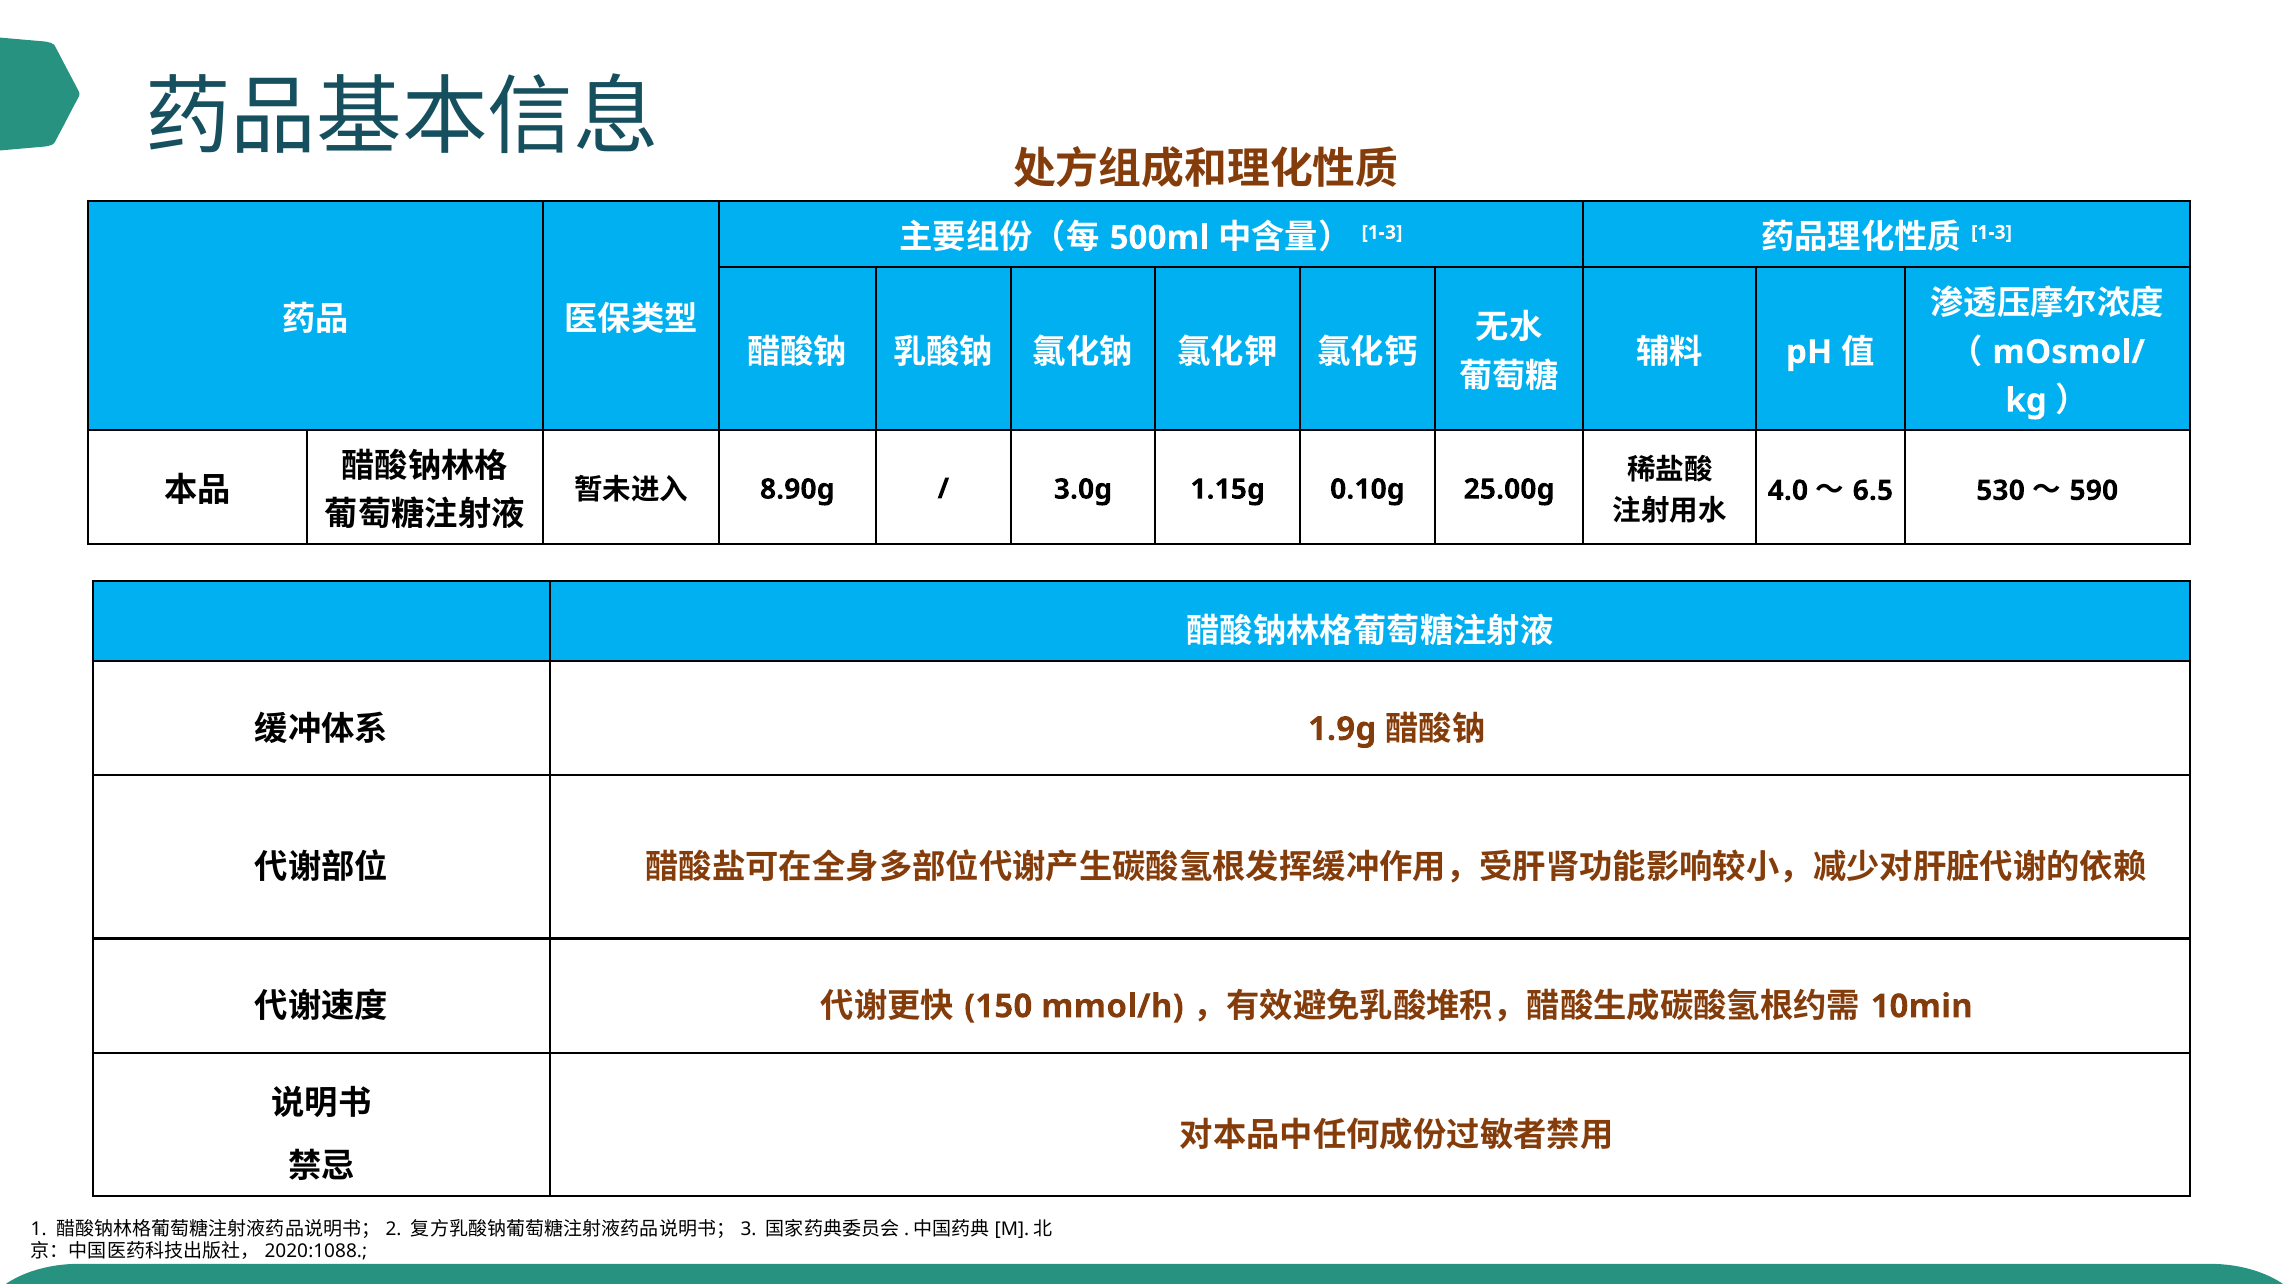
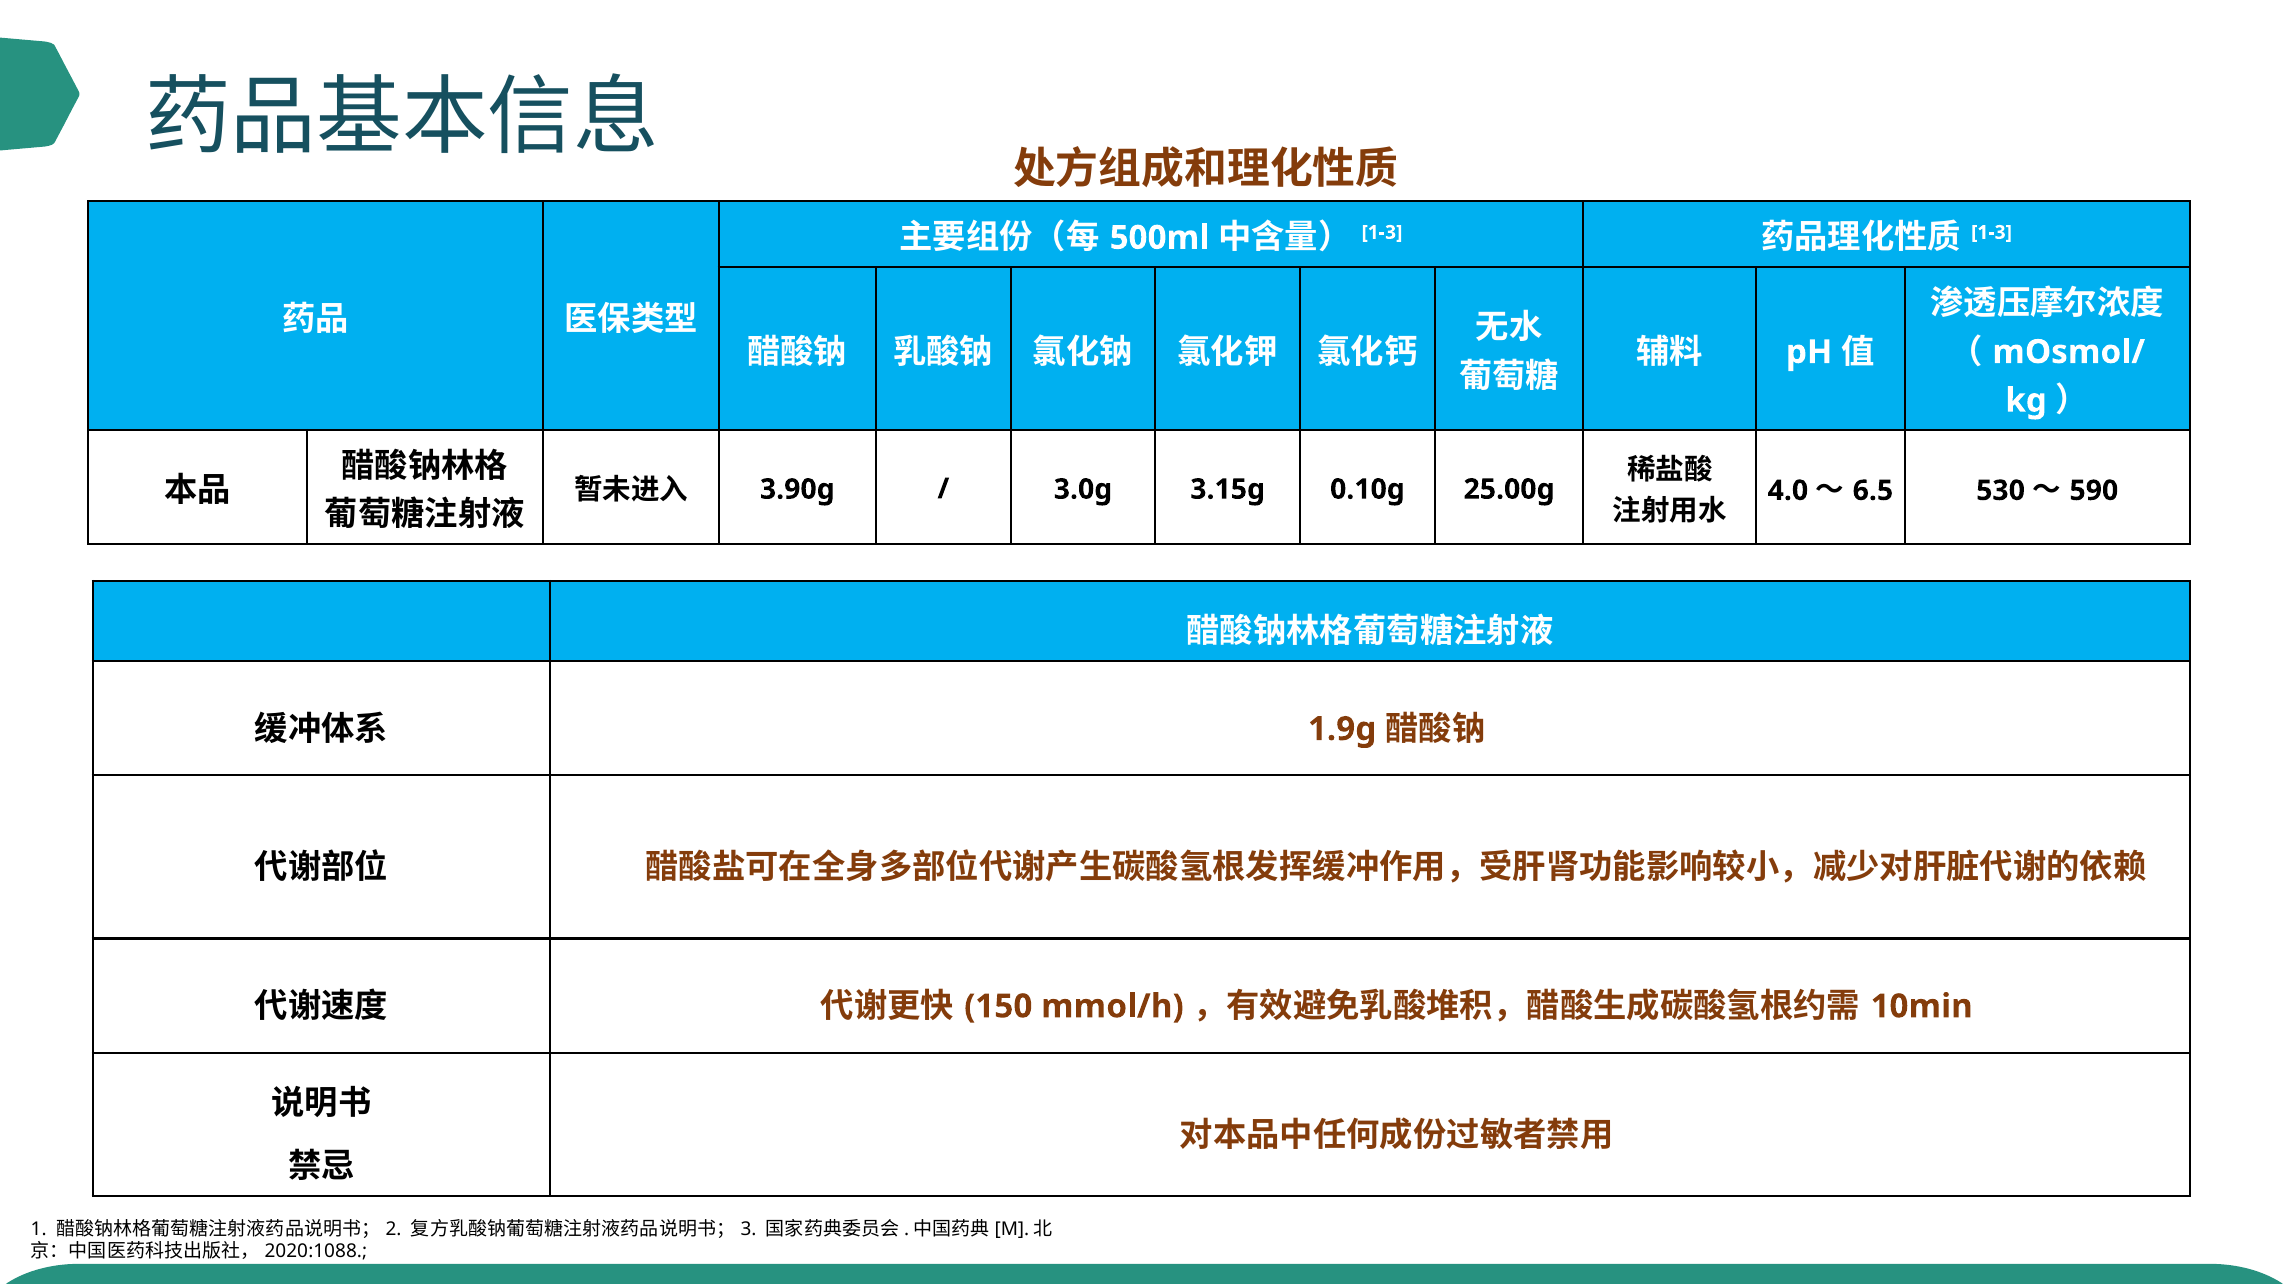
8.90g: 8.90g -> 3.90g
1.15g: 1.15g -> 3.15g
